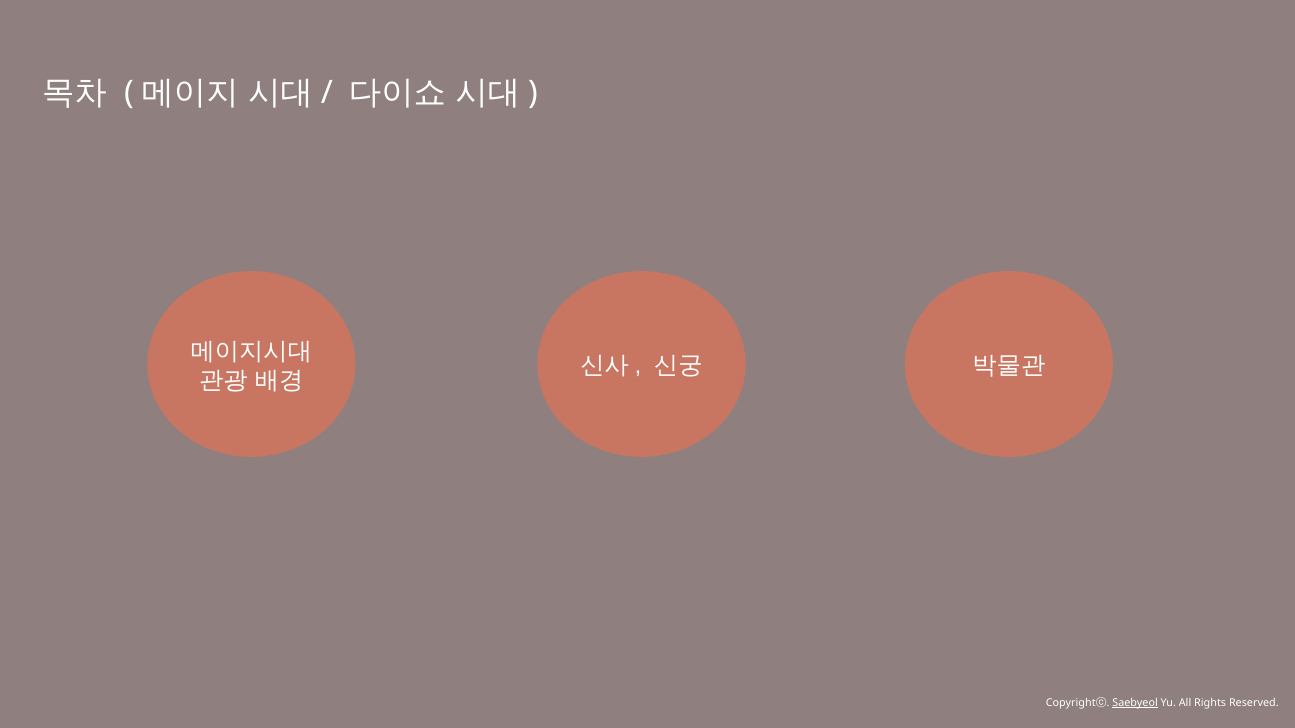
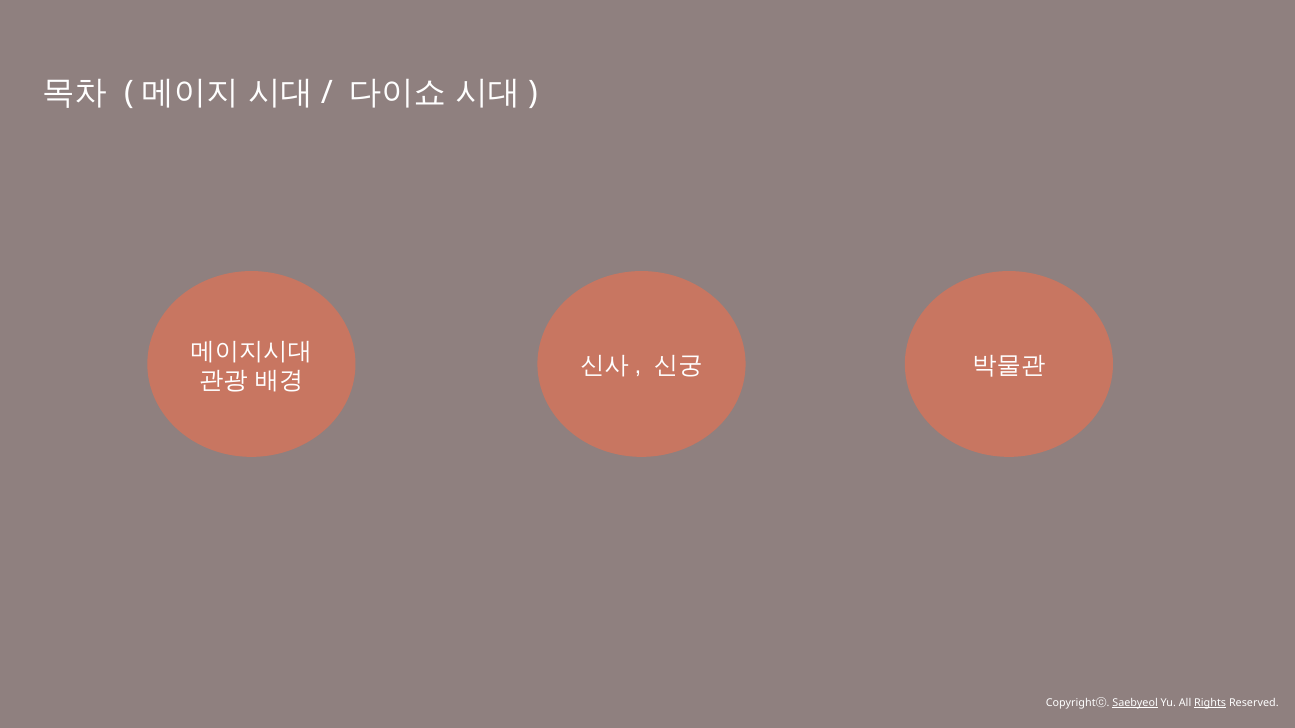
Rights underline: none -> present
